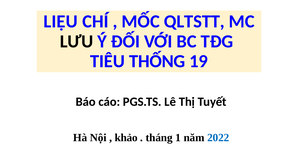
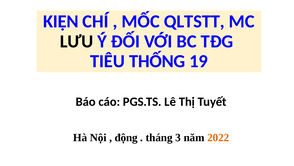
LIỆU: LIỆU -> KIỆN
khảo: khảo -> động
1: 1 -> 3
2022 colour: blue -> orange
